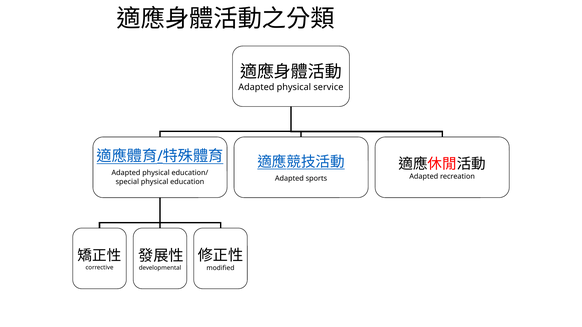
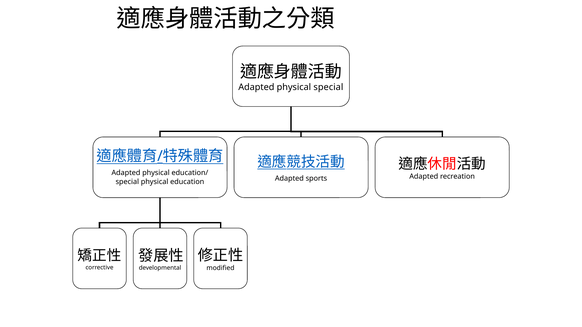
physical service: service -> special
